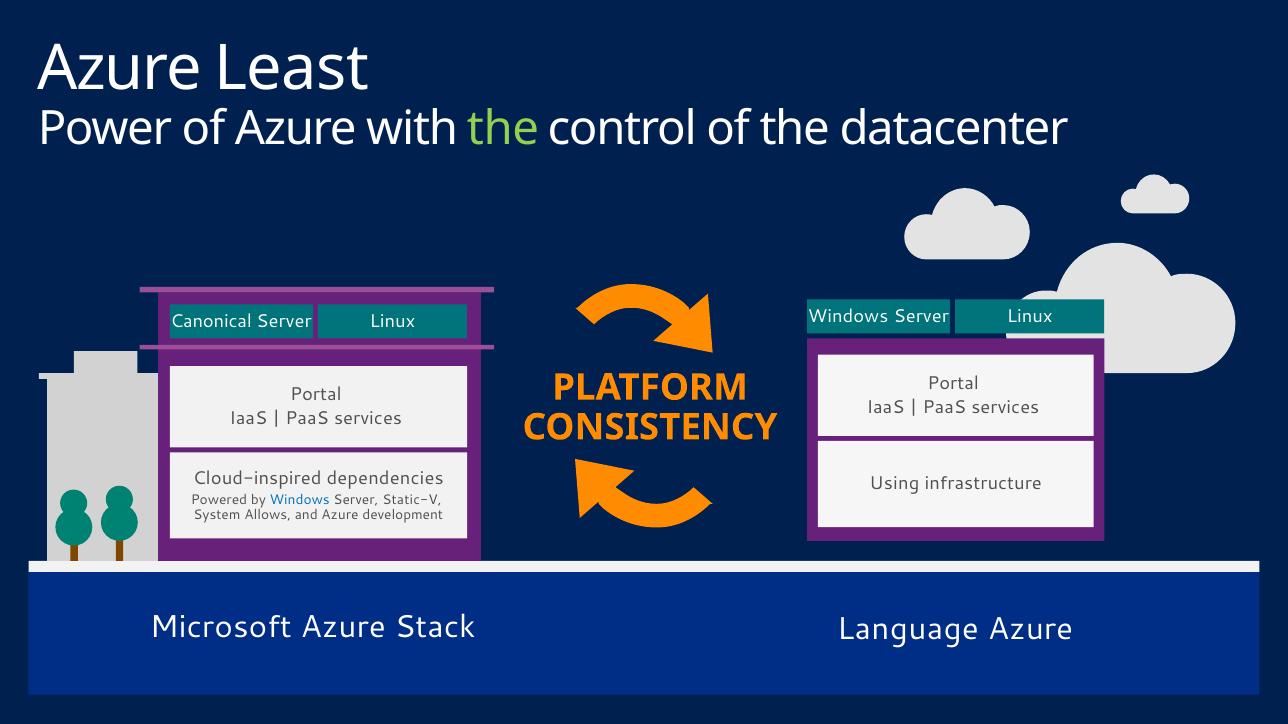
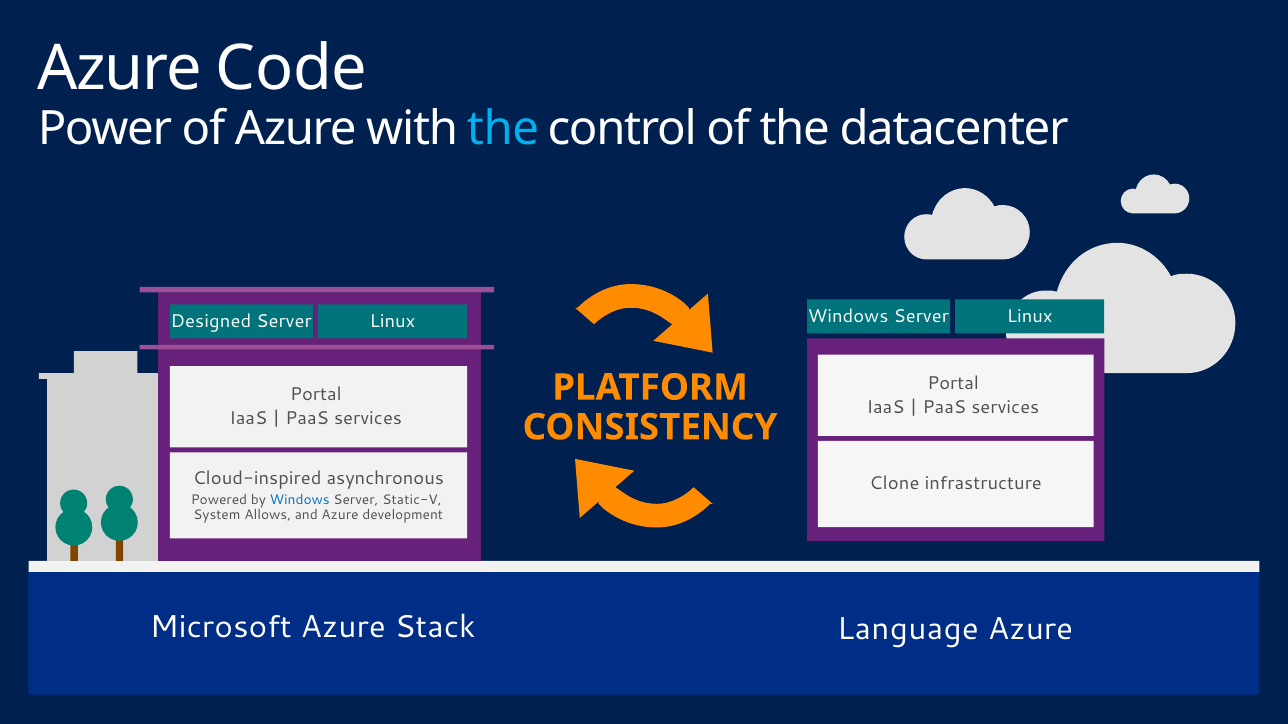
Least: Least -> Code
the at (503, 129) colour: light green -> light blue
Canonical: Canonical -> Designed
dependencies: dependencies -> asynchronous
Using: Using -> Clone
